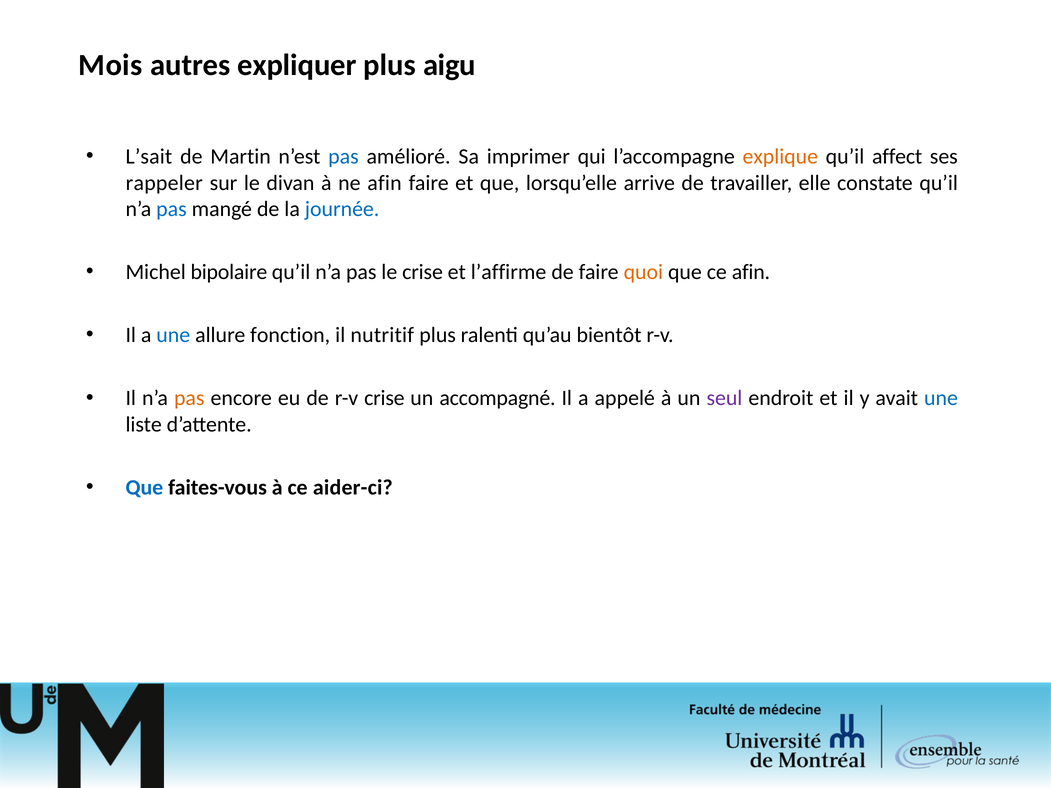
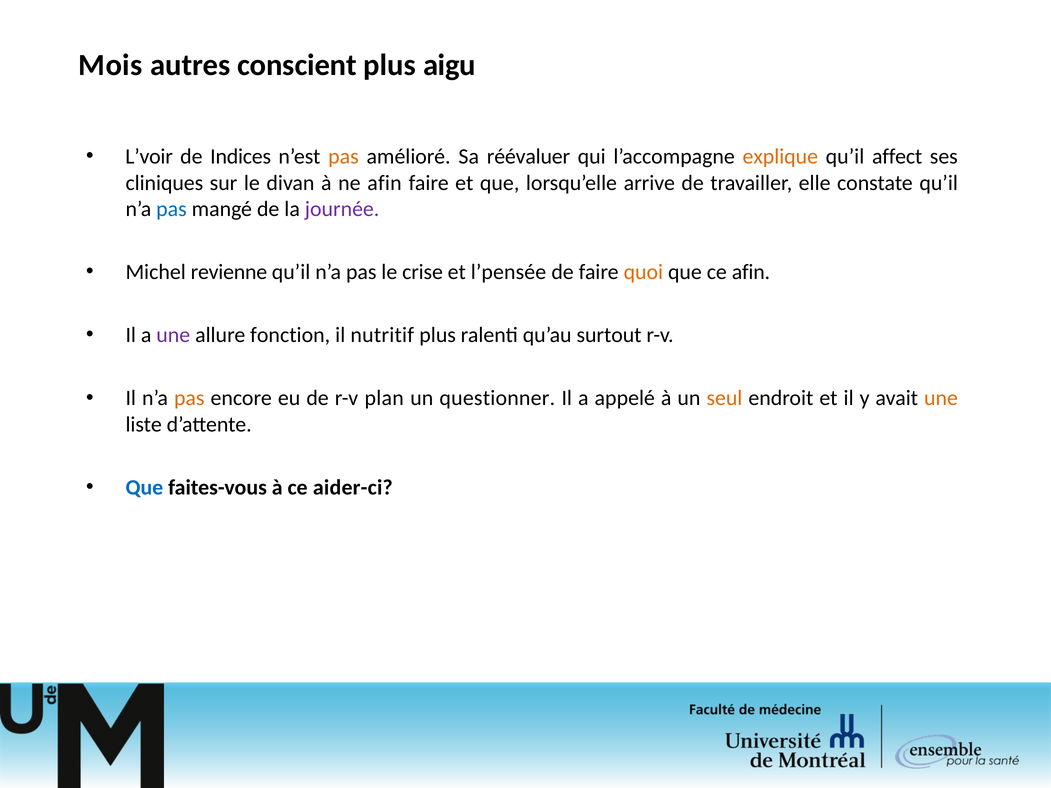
expliquer: expliquer -> conscient
L’sait: L’sait -> L’voir
Martin: Martin -> Indices
pas at (343, 157) colour: blue -> orange
imprimer: imprimer -> réévaluer
rappeler: rappeler -> cliniques
journée colour: blue -> purple
bipolaire: bipolaire -> revienne
l’affirme: l’affirme -> l’pensée
une at (173, 335) colour: blue -> purple
bientôt: bientôt -> surtout
r-v crise: crise -> plan
accompagné: accompagné -> questionner
seul colour: purple -> orange
une at (941, 398) colour: blue -> orange
